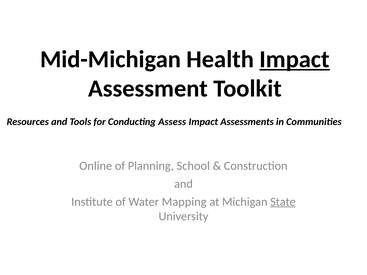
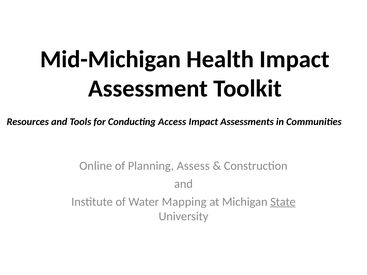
Impact at (295, 59) underline: present -> none
Assess: Assess -> Access
School: School -> Assess
